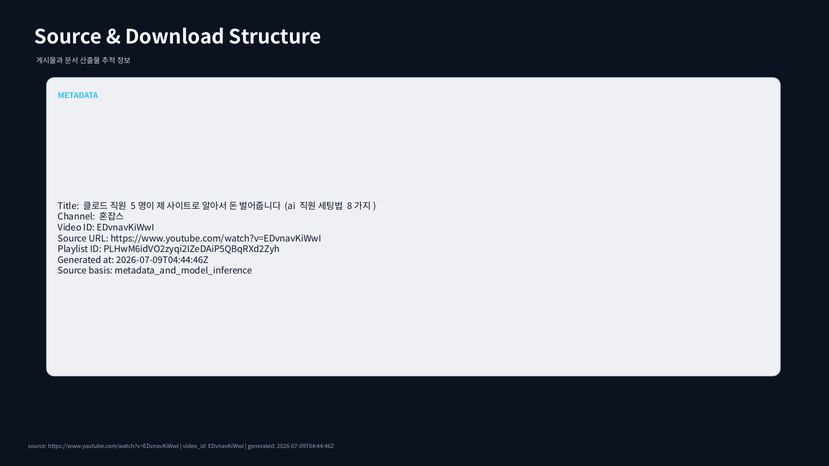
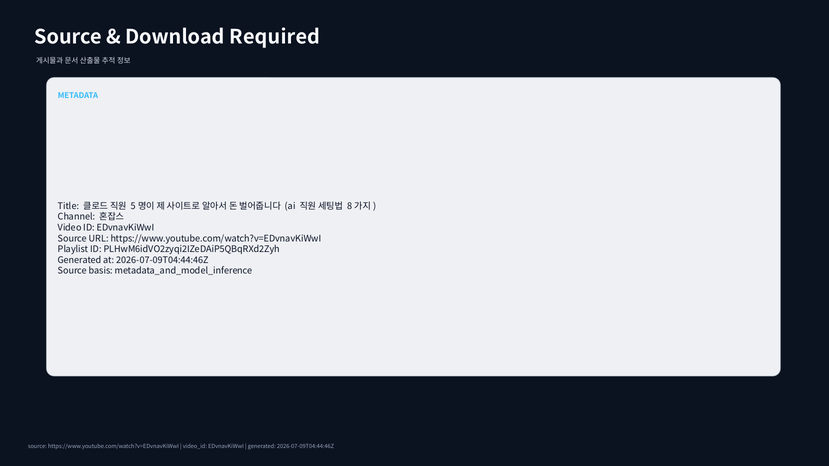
Structure: Structure -> Required
